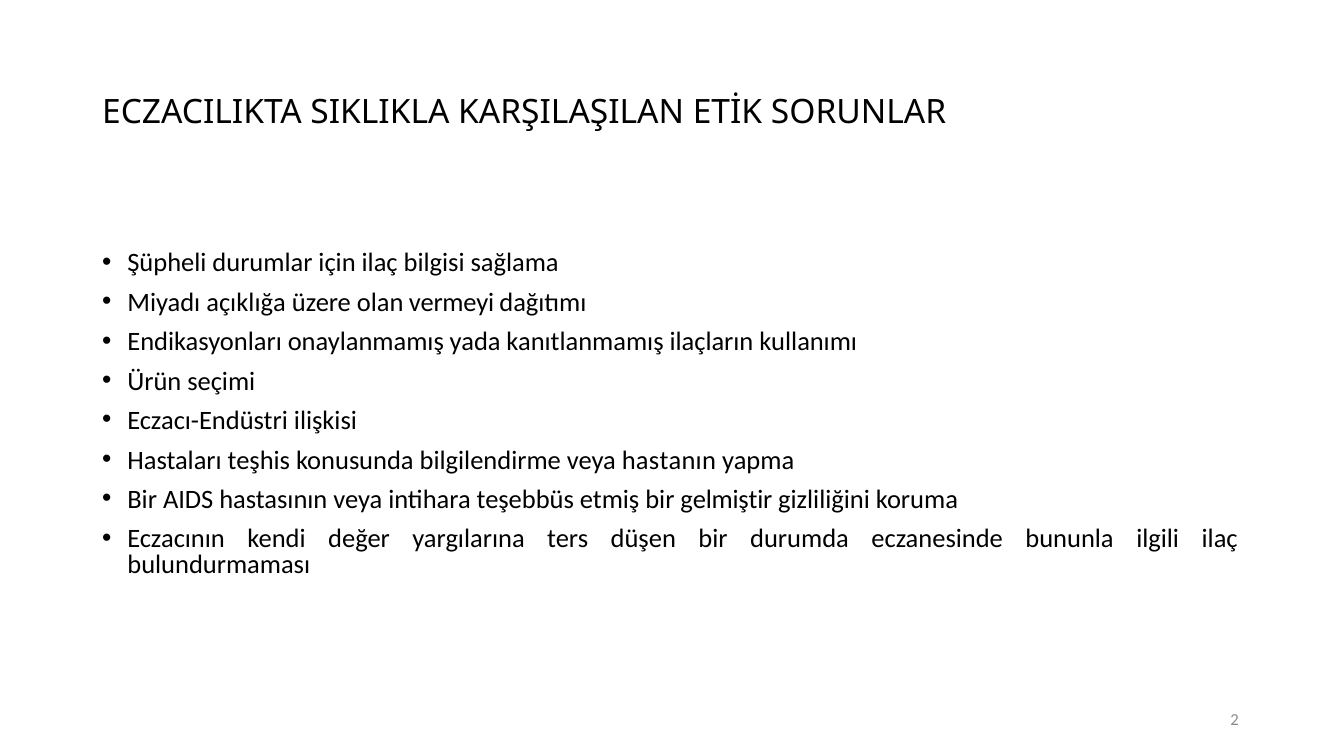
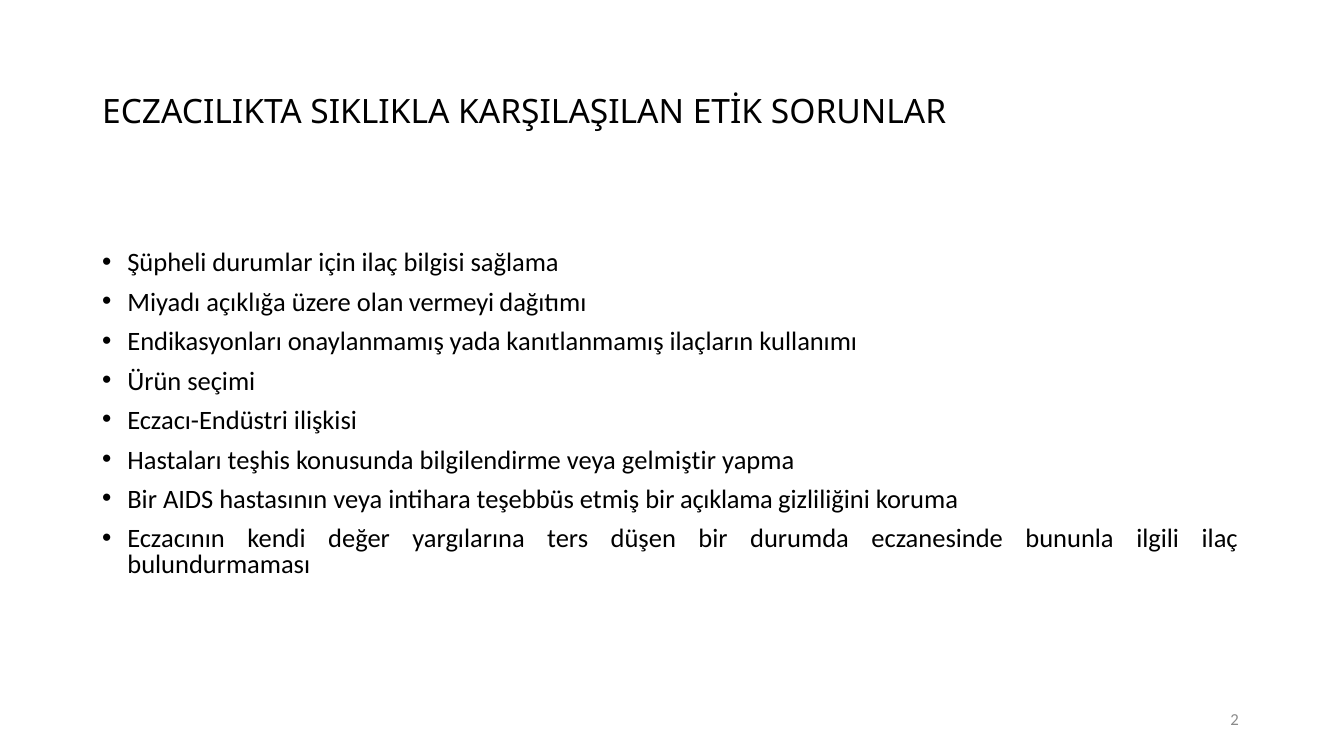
hastanın: hastanın -> gelmiştir
gelmiştir: gelmiştir -> açıklama
